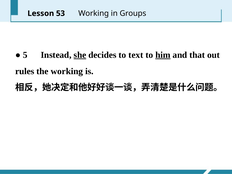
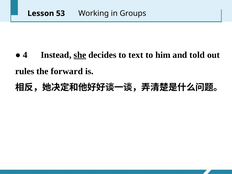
5: 5 -> 4
him underline: present -> none
that: that -> told
the working: working -> forward
